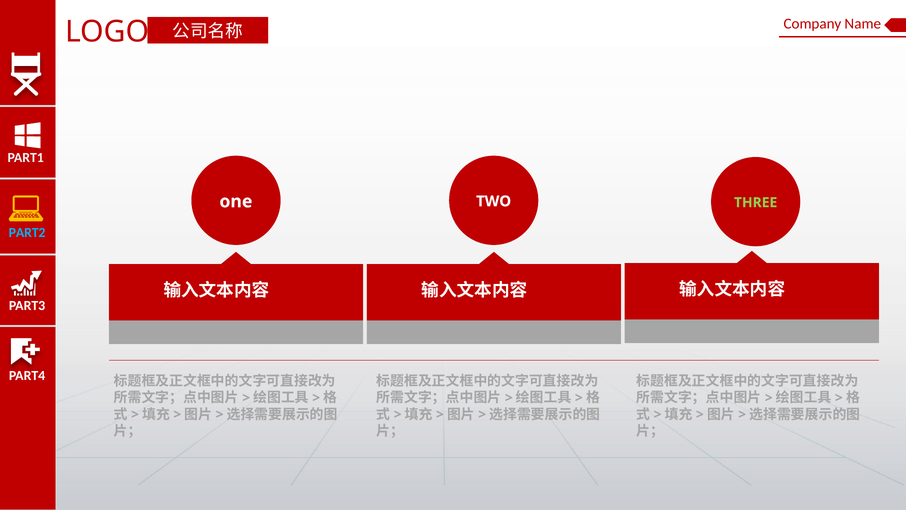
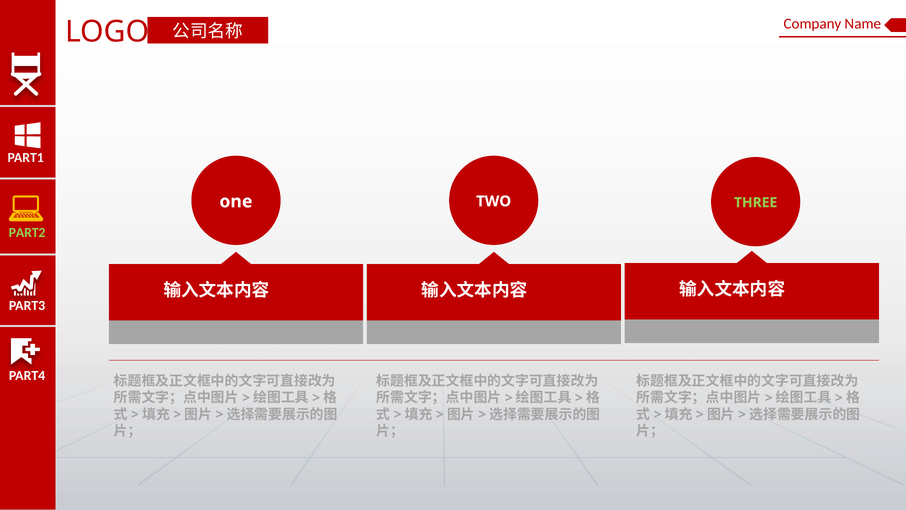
PART2 colour: light blue -> light green
